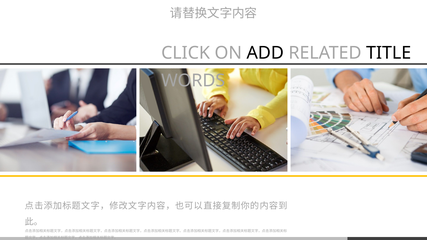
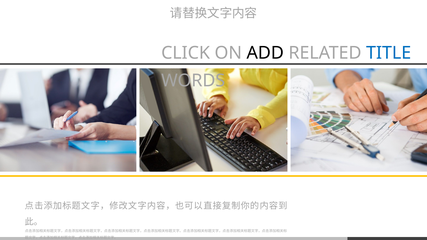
TITLE colour: black -> blue
